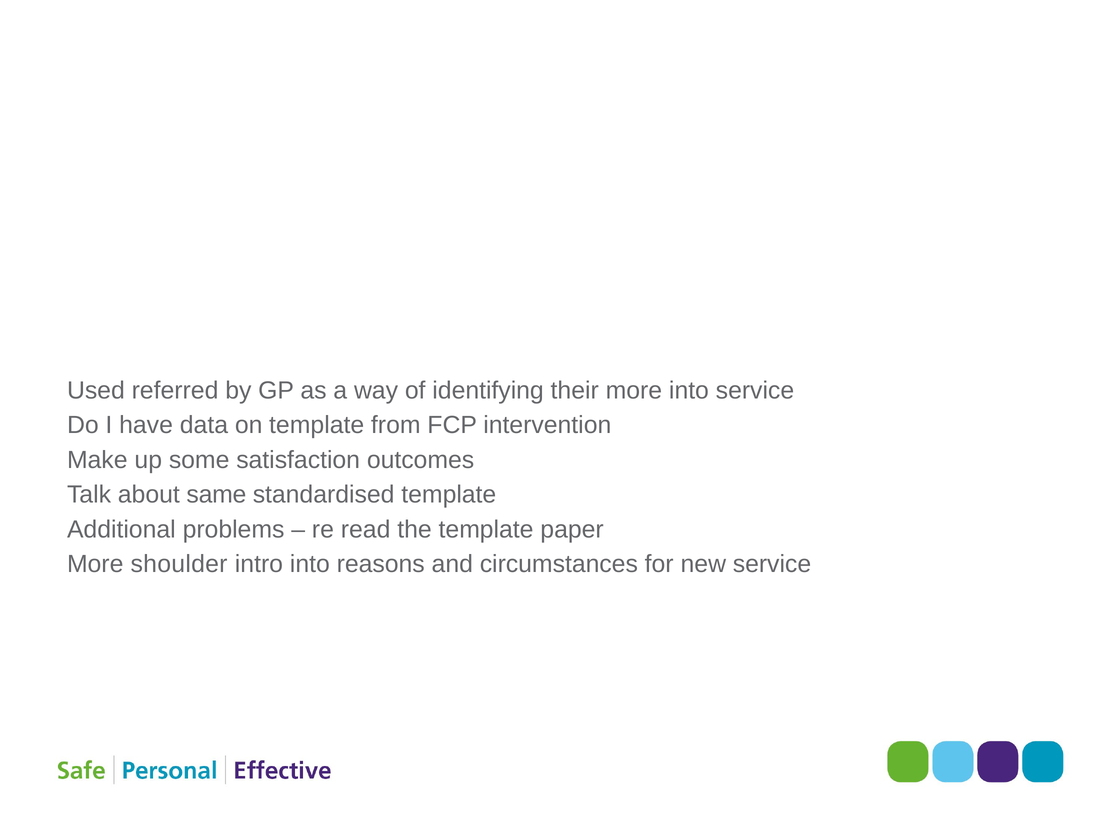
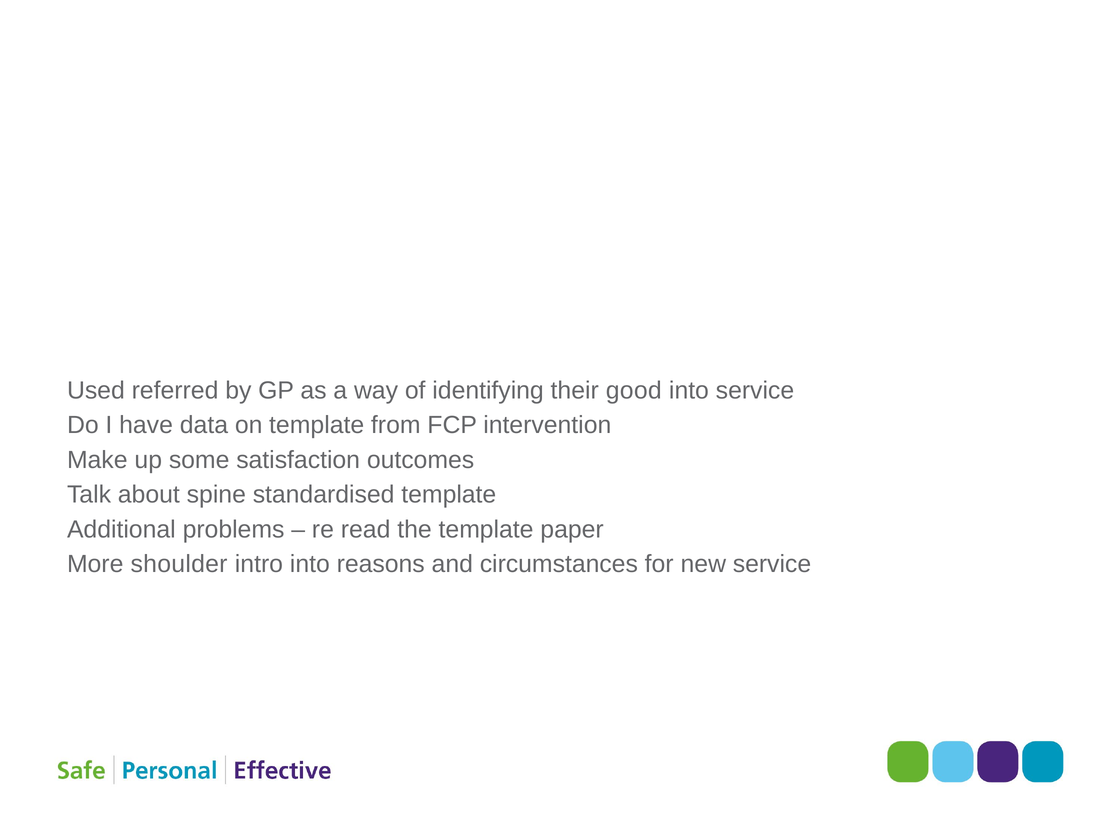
their more: more -> good
same: same -> spine
